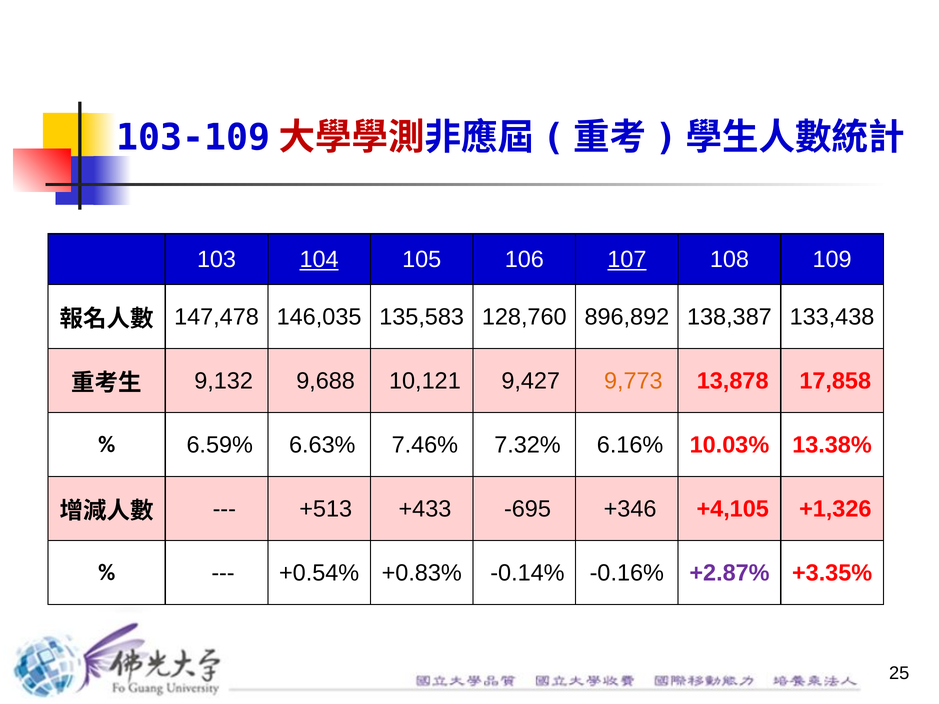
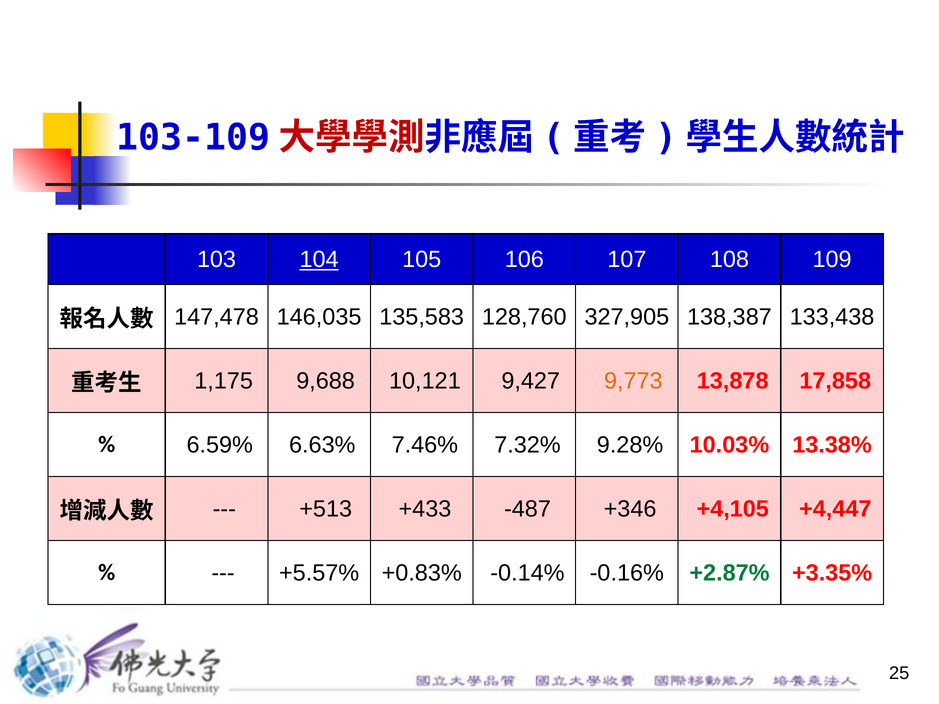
107 underline: present -> none
896,892: 896,892 -> 327,905
9,132: 9,132 -> 1,175
6.16%: 6.16% -> 9.28%
-695: -695 -> -487
+1,326: +1,326 -> +4,447
+0.54%: +0.54% -> +5.57%
+2.87% colour: purple -> green
